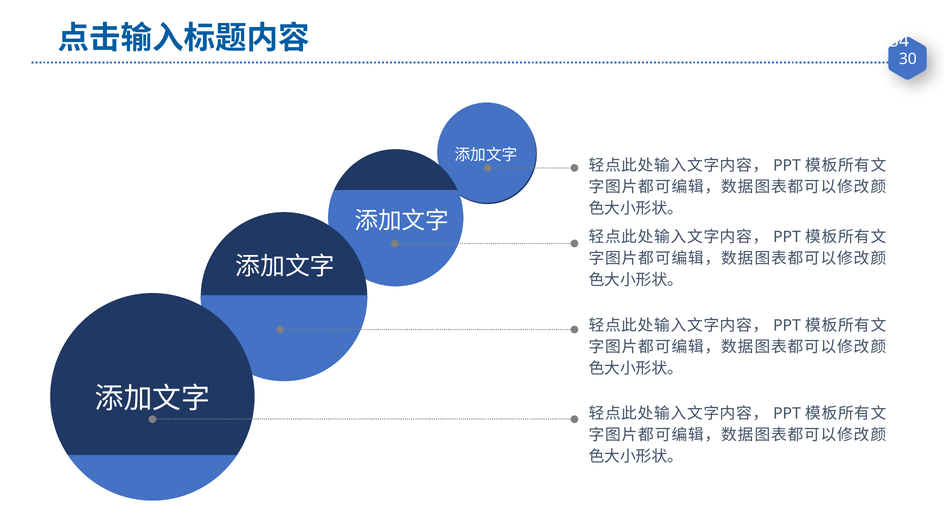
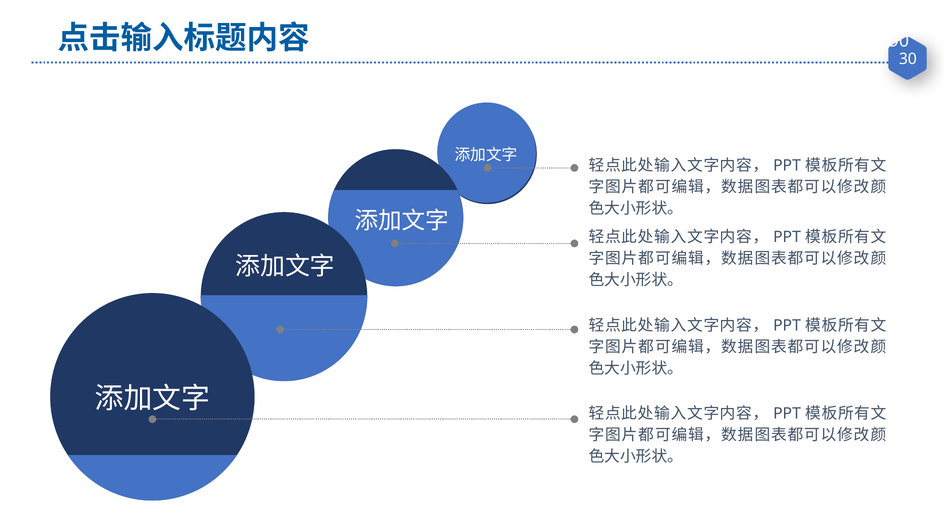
34: 34 -> 90
